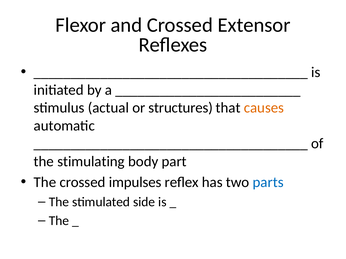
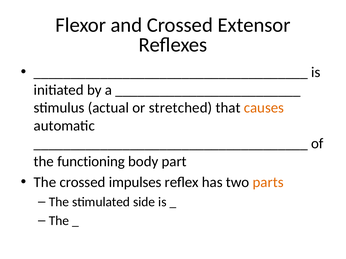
structures: structures -> stretched
stimulating: stimulating -> functioning
parts colour: blue -> orange
